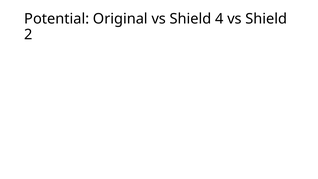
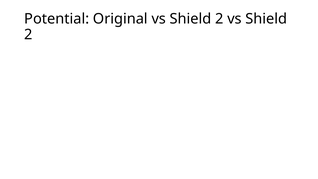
Original vs Shield 4: 4 -> 2
